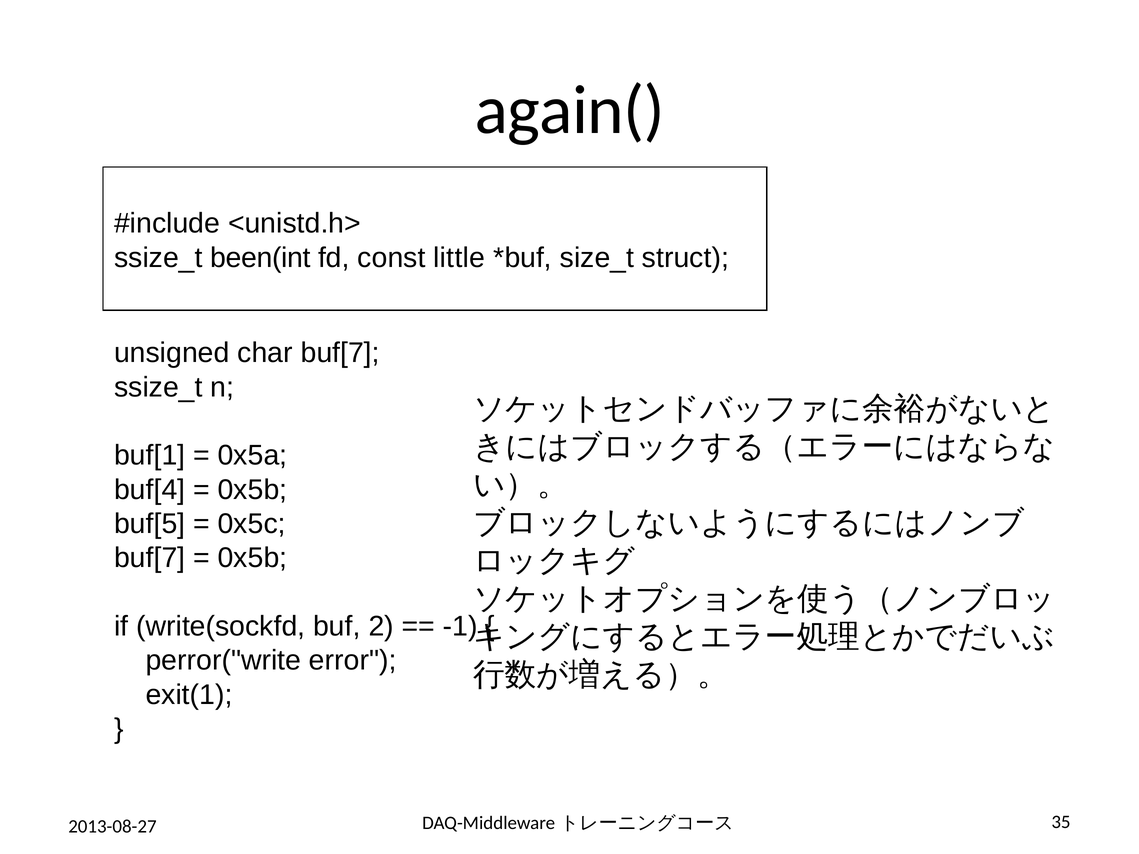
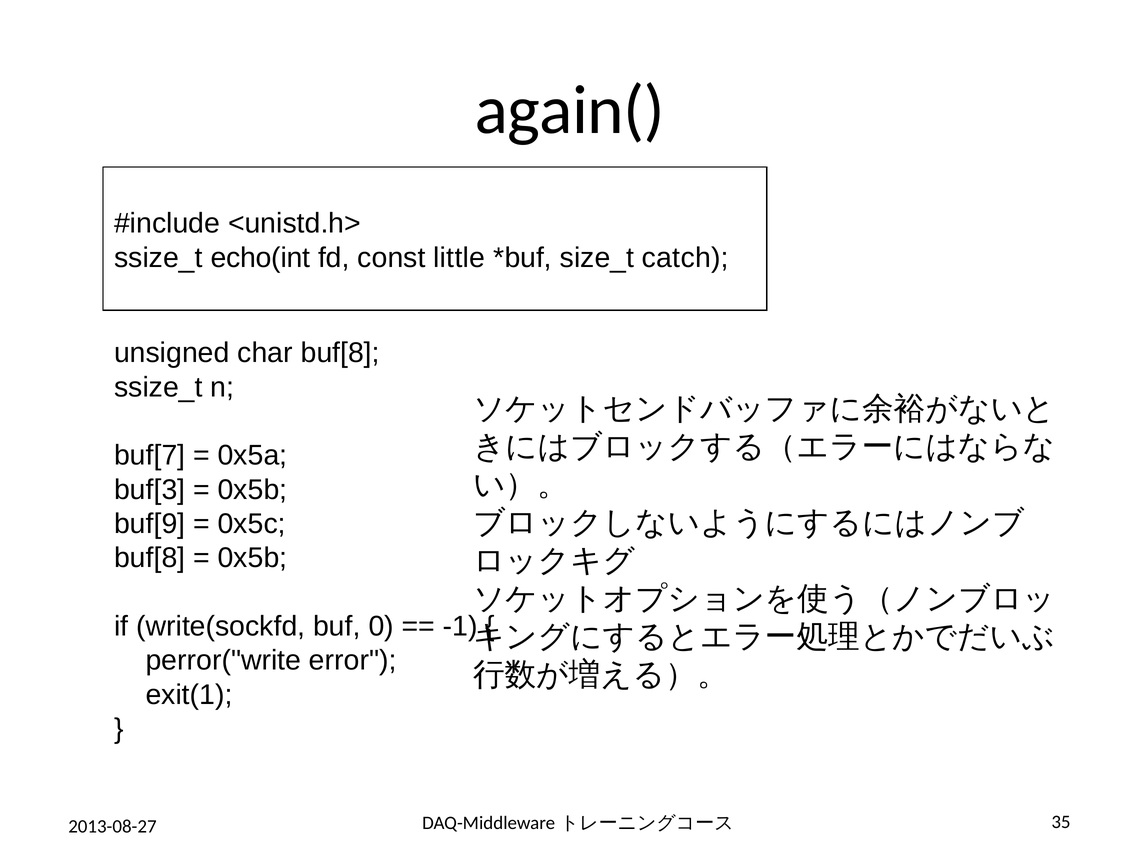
been(int: been(int -> echo(int
struct: struct -> catch
char buf[7: buf[7 -> buf[8
buf[1: buf[1 -> buf[7
buf[4: buf[4 -> buf[3
buf[5: buf[5 -> buf[9
buf[7 at (150, 558): buf[7 -> buf[8
2: 2 -> 0
